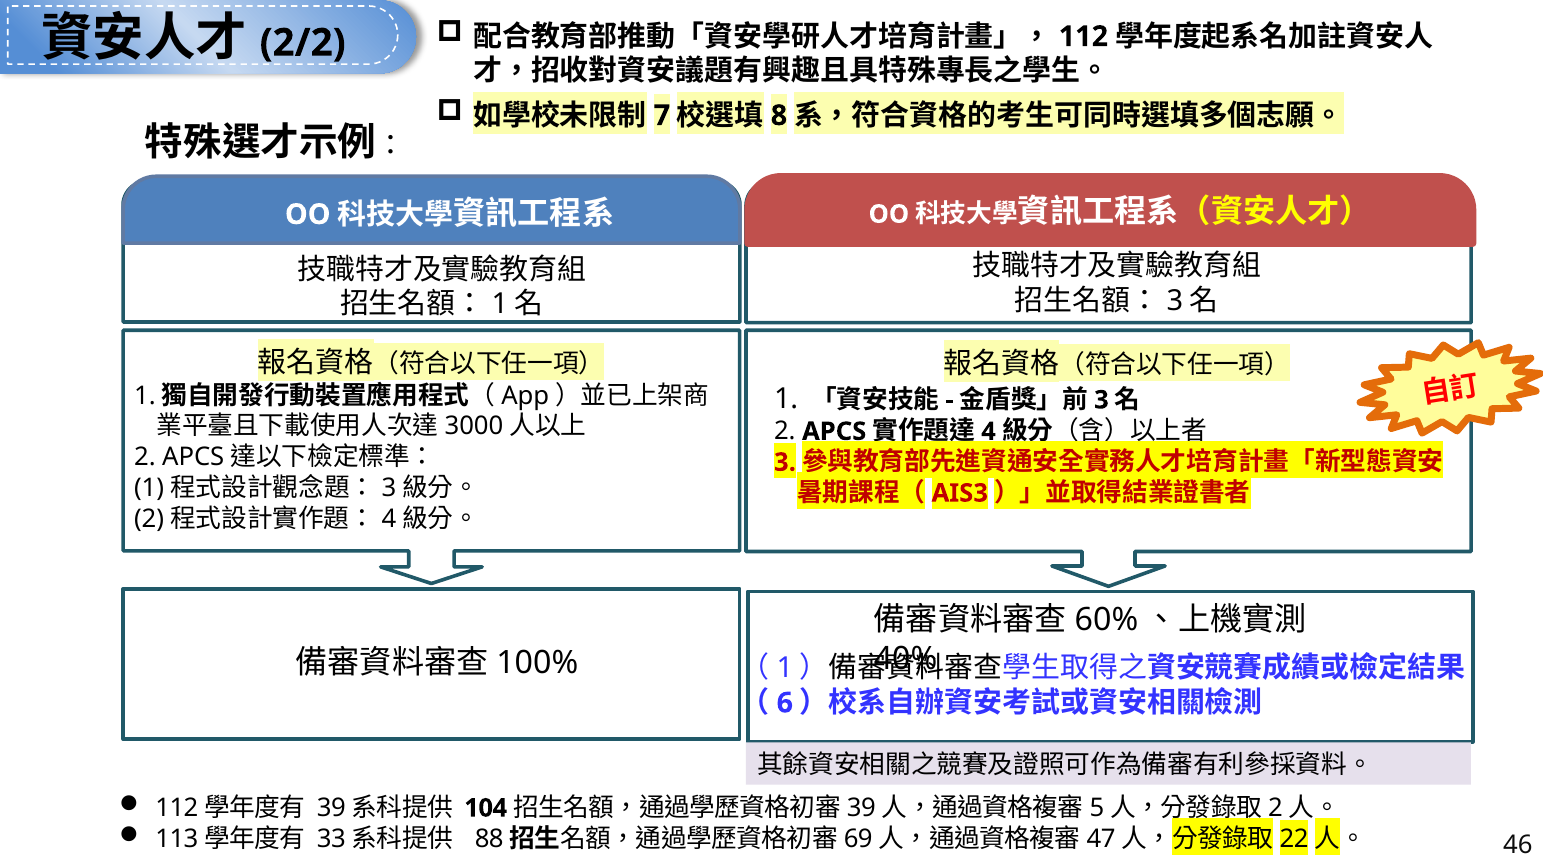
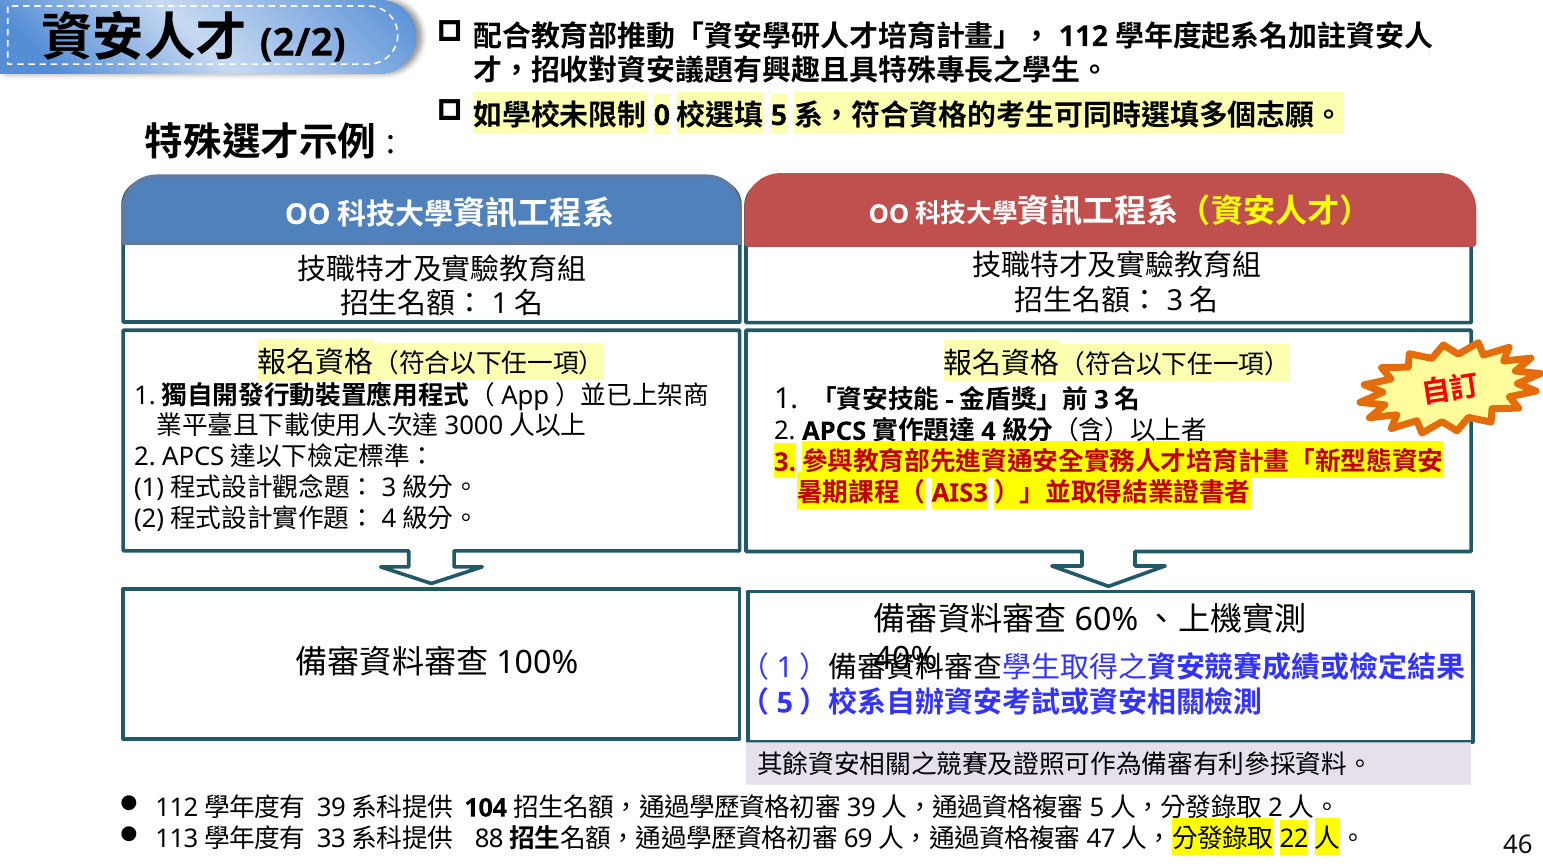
7: 7 -> 0
8 at (779, 116): 8 -> 5
6 at (785, 703): 6 -> 5
